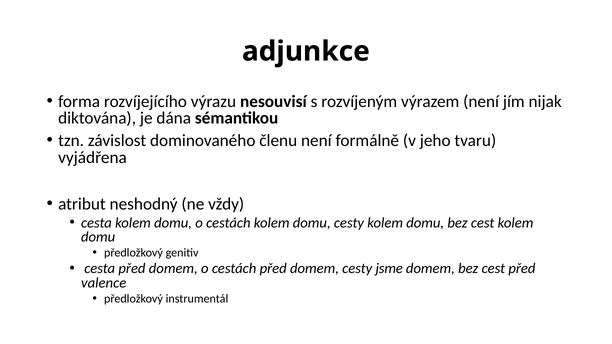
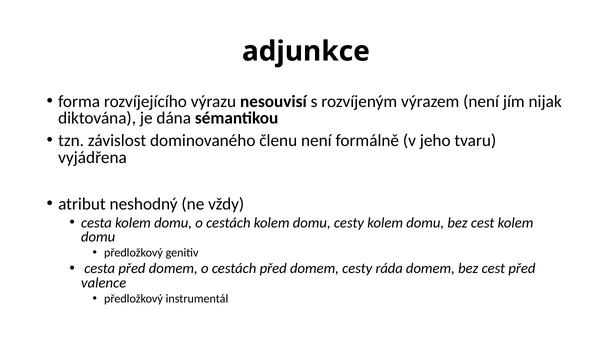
jsme: jsme -> ráda
